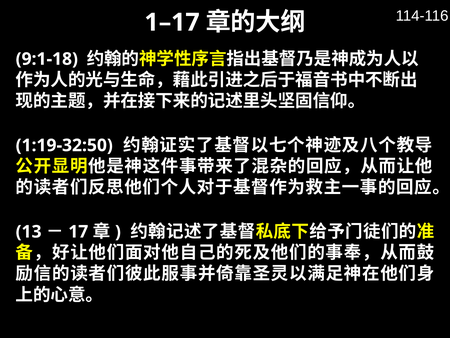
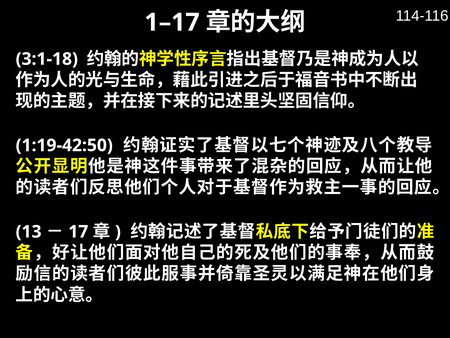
9:1-18: 9:1-18 -> 3:1-18
1:19-32:50: 1:19-32:50 -> 1:19-42:50
